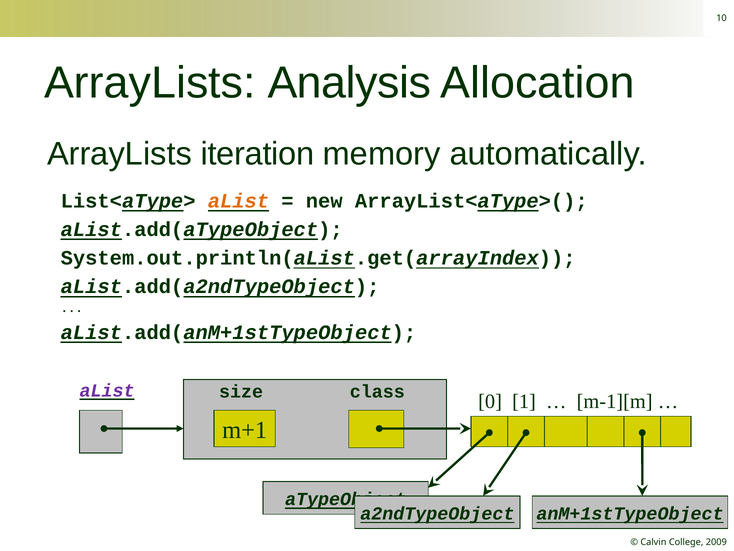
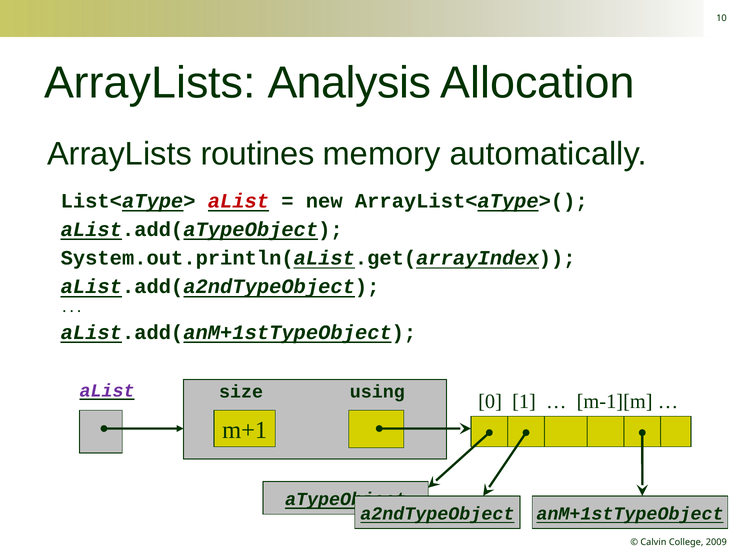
iteration: iteration -> routines
aList at (238, 201) colour: orange -> red
class: class -> using
